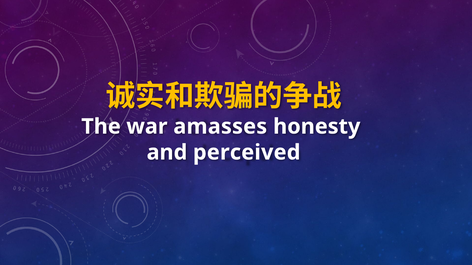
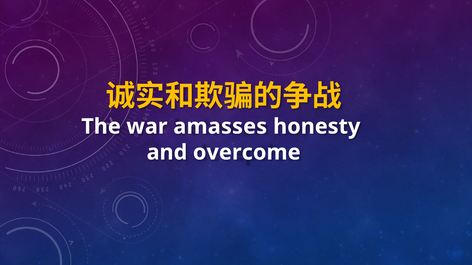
perceived: perceived -> overcome
